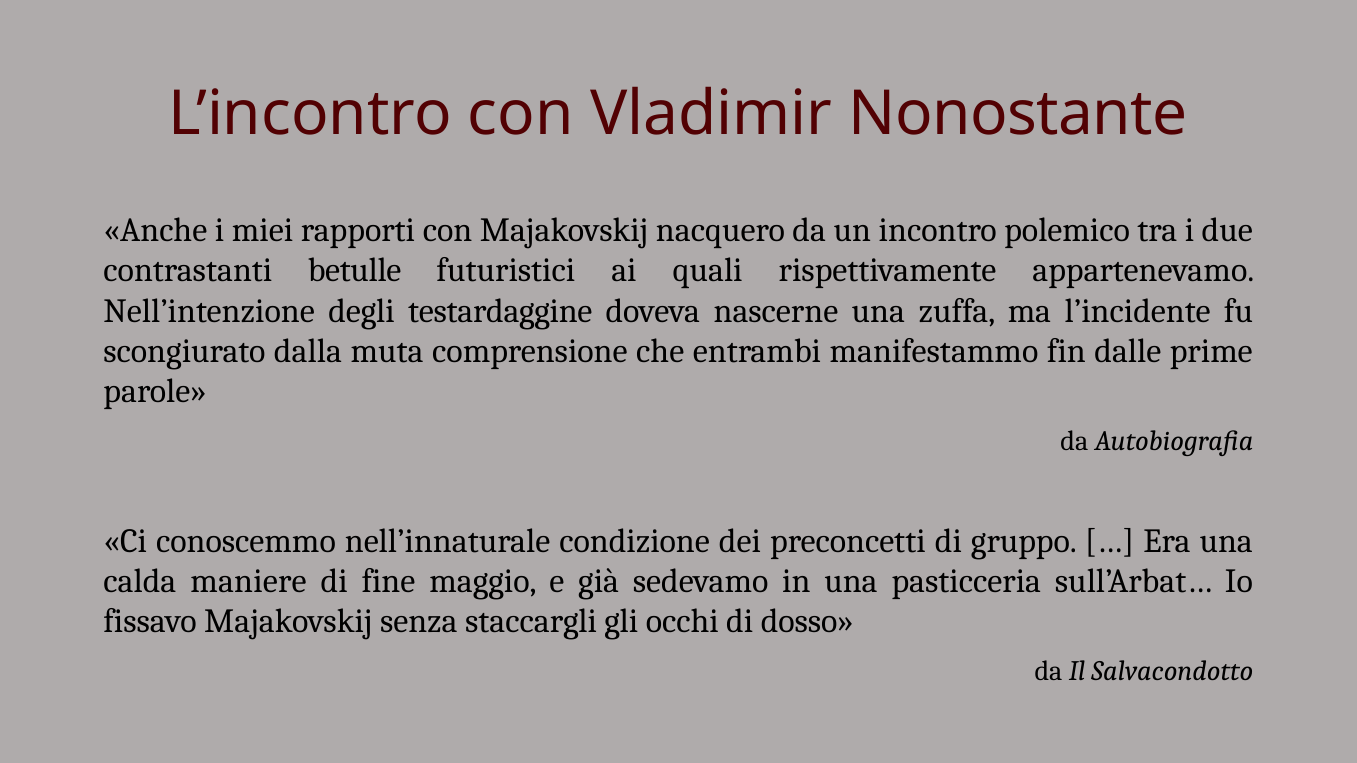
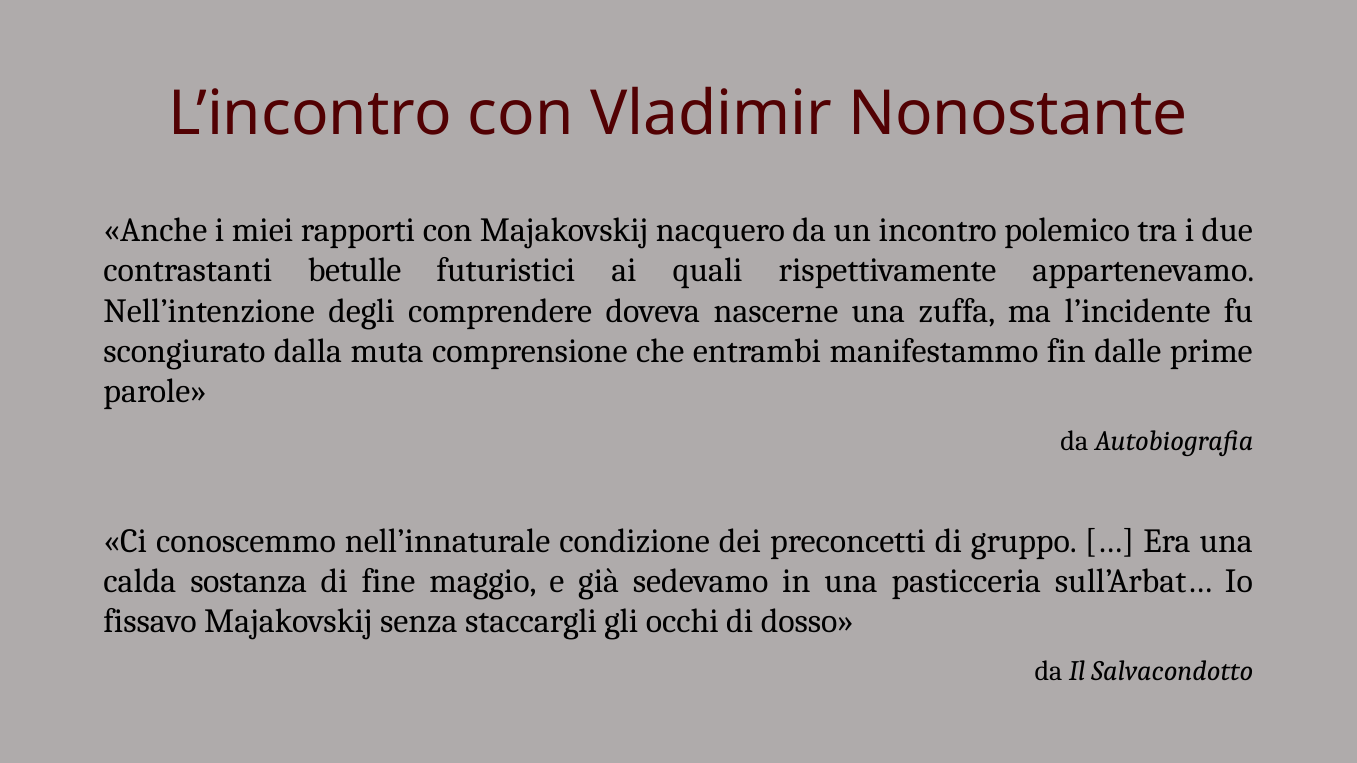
testardaggine: testardaggine -> comprendere
maniere: maniere -> sostanza
